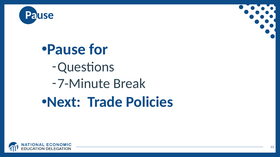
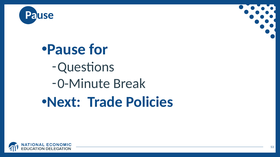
7-Minute: 7-Minute -> 0-Minute
